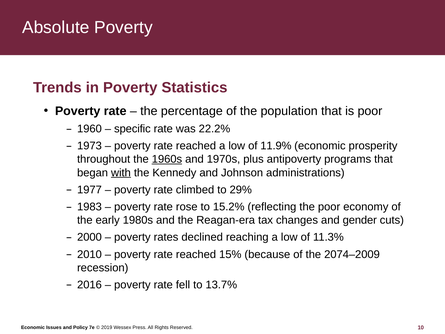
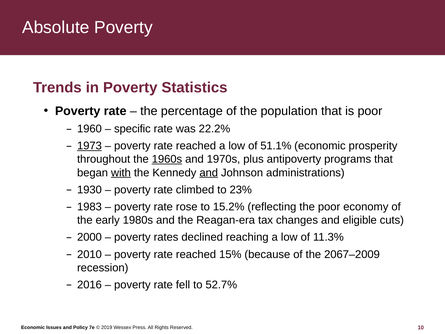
1973 underline: none -> present
11.9%: 11.9% -> 51.1%
and at (209, 173) underline: none -> present
1977: 1977 -> 1930
29%: 29% -> 23%
gender: gender -> eligible
2074–2009: 2074–2009 -> 2067–2009
13.7%: 13.7% -> 52.7%
